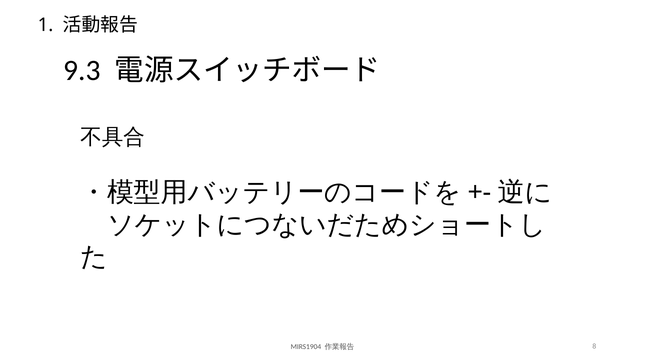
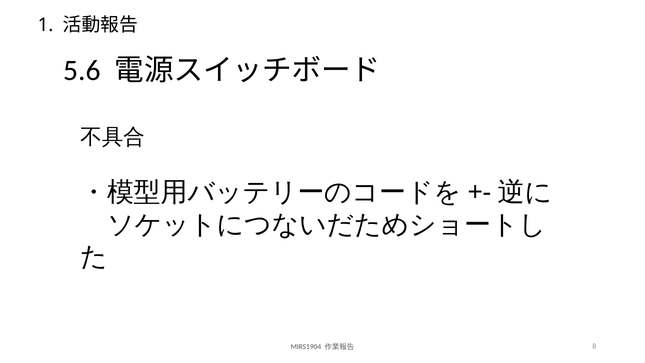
9.3: 9.3 -> 5.6
